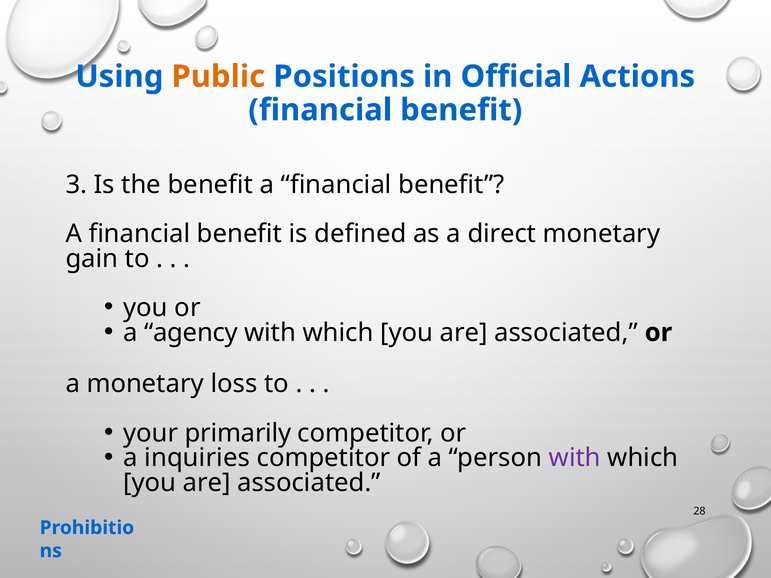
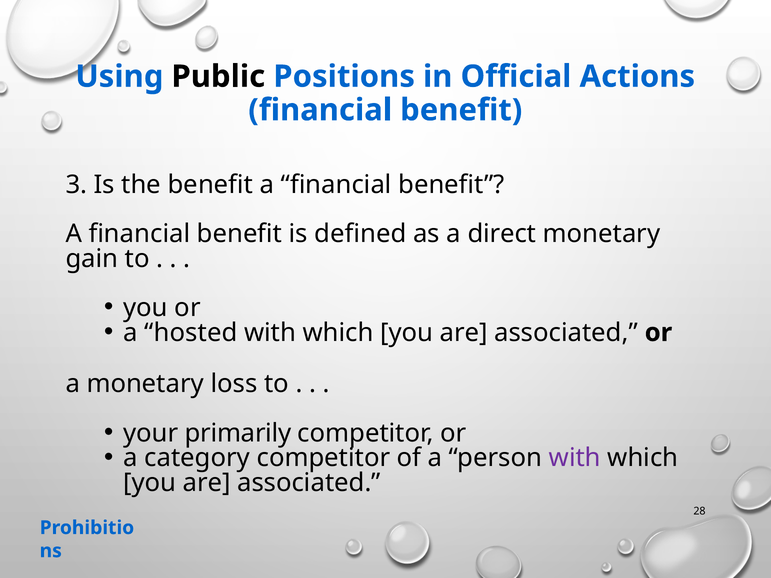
Public colour: orange -> black
agency: agency -> hosted
inquiries: inquiries -> category
